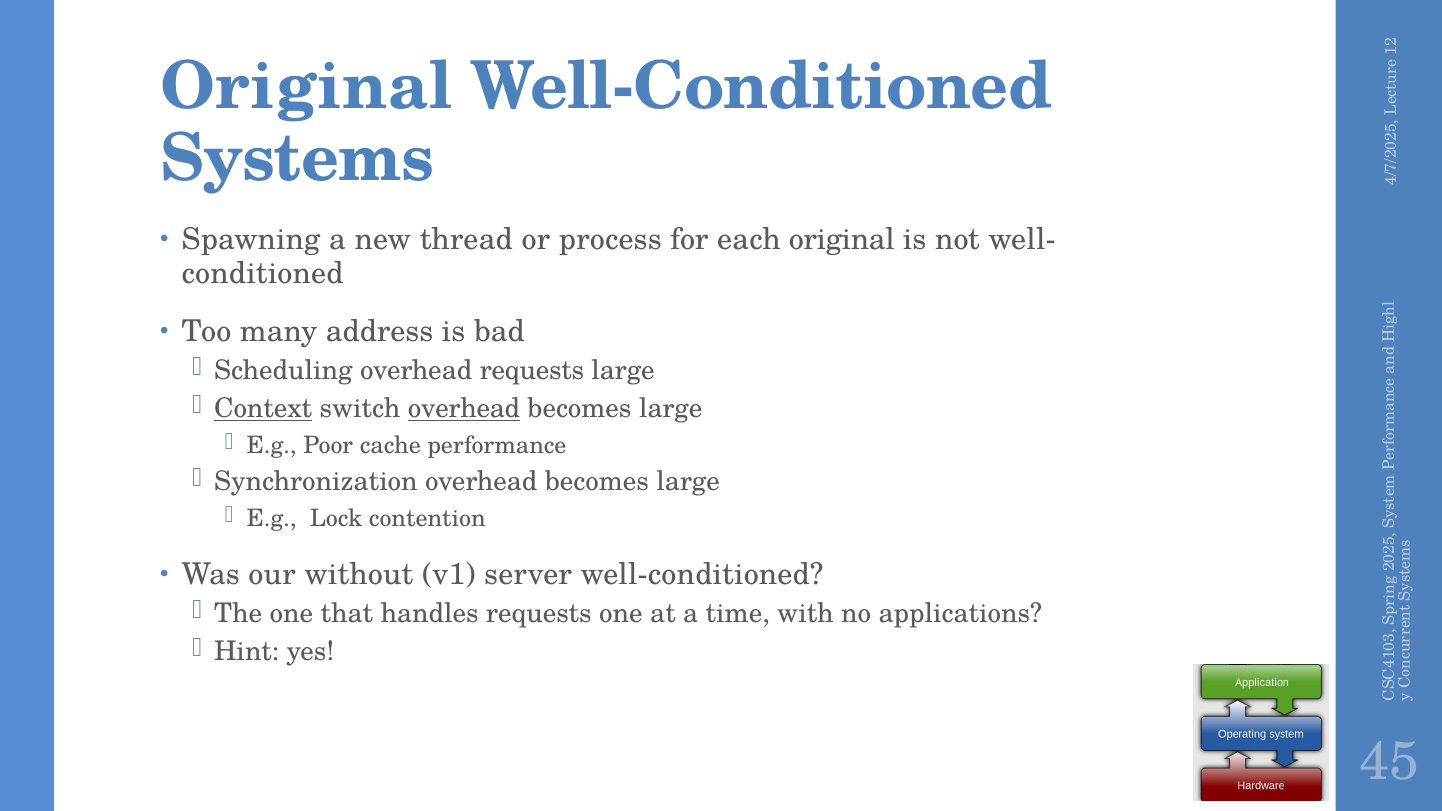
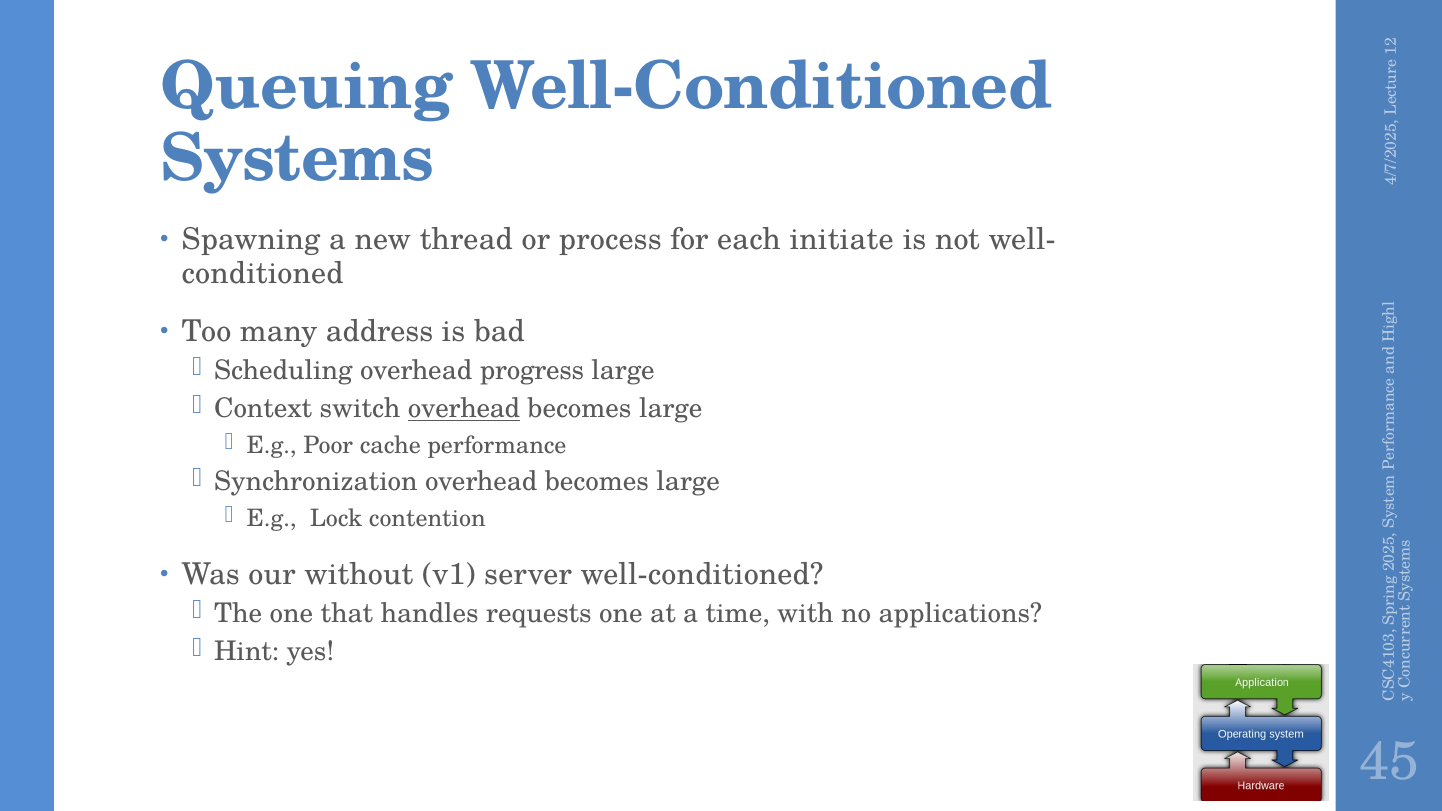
Original at (306, 87): Original -> Queuing
each original: original -> initiate
overhead requests: requests -> progress
Context underline: present -> none
